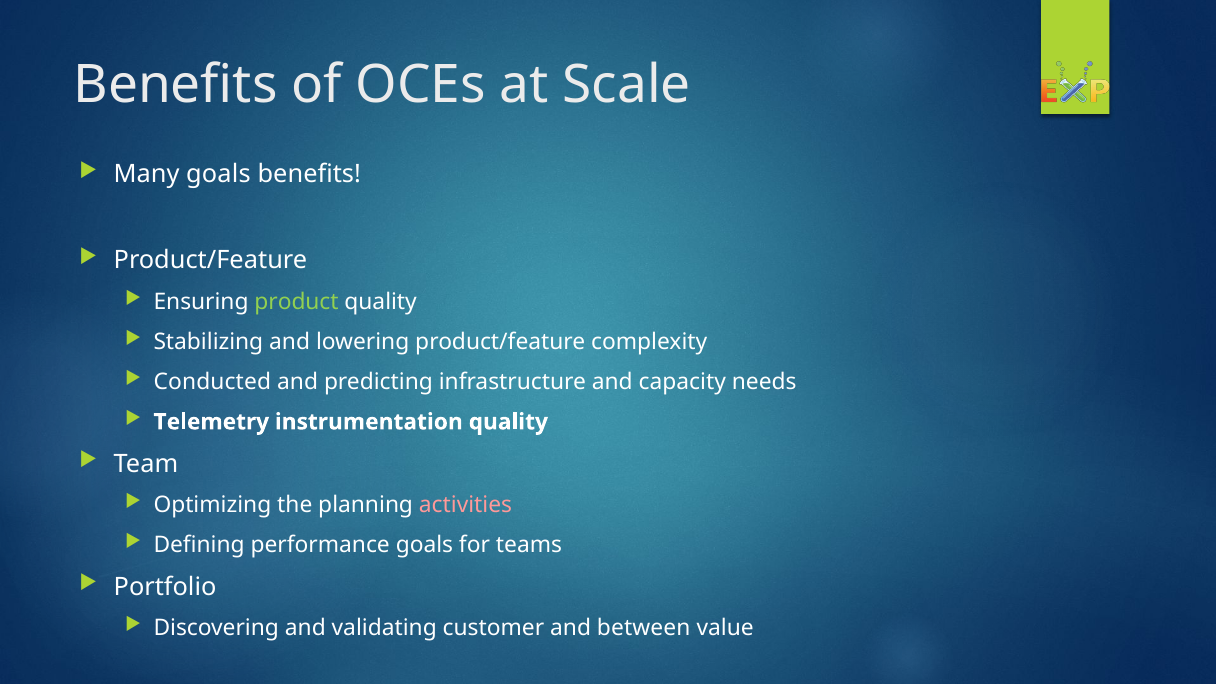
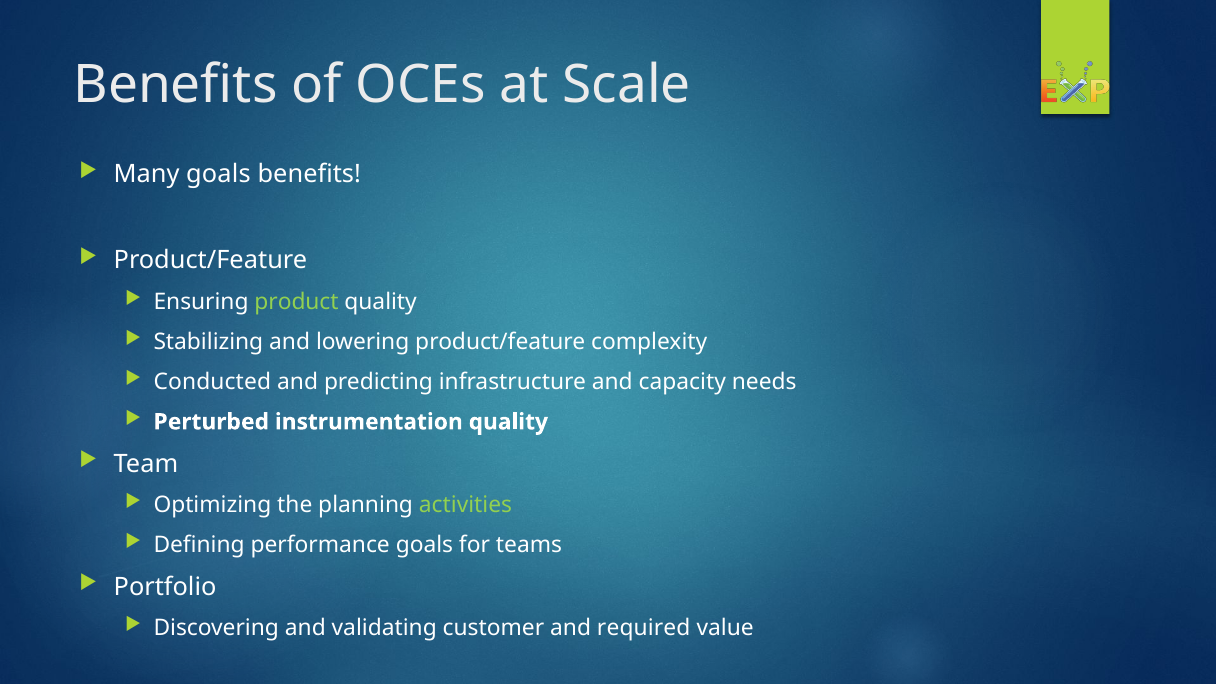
Telemetry: Telemetry -> Perturbed
activities colour: pink -> light green
between: between -> required
